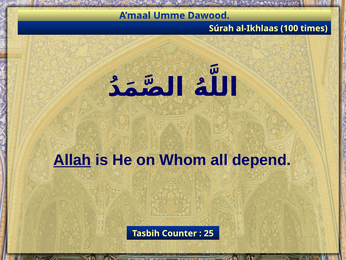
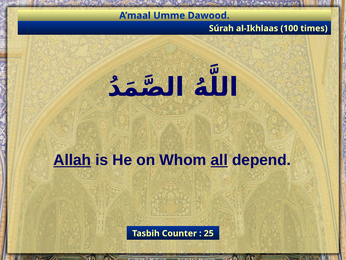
all underline: none -> present
